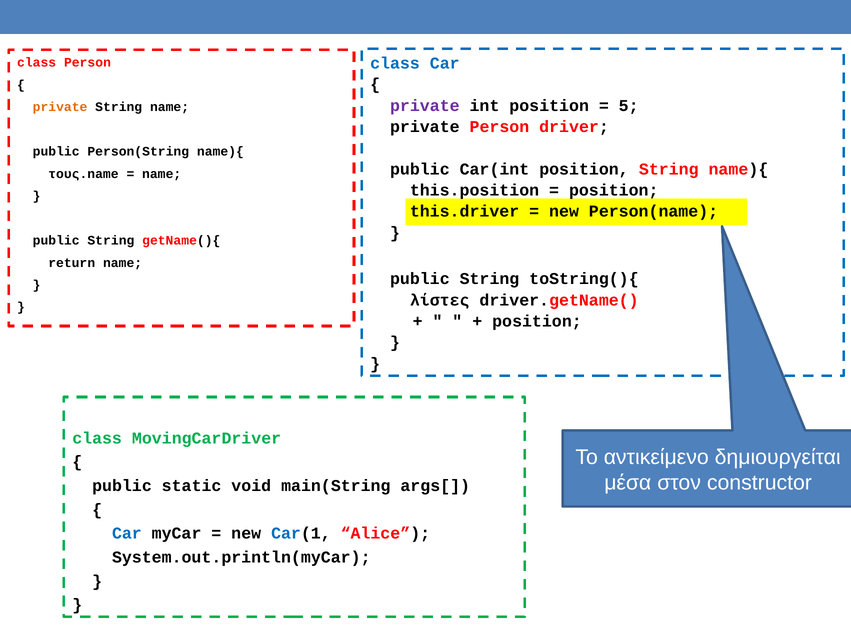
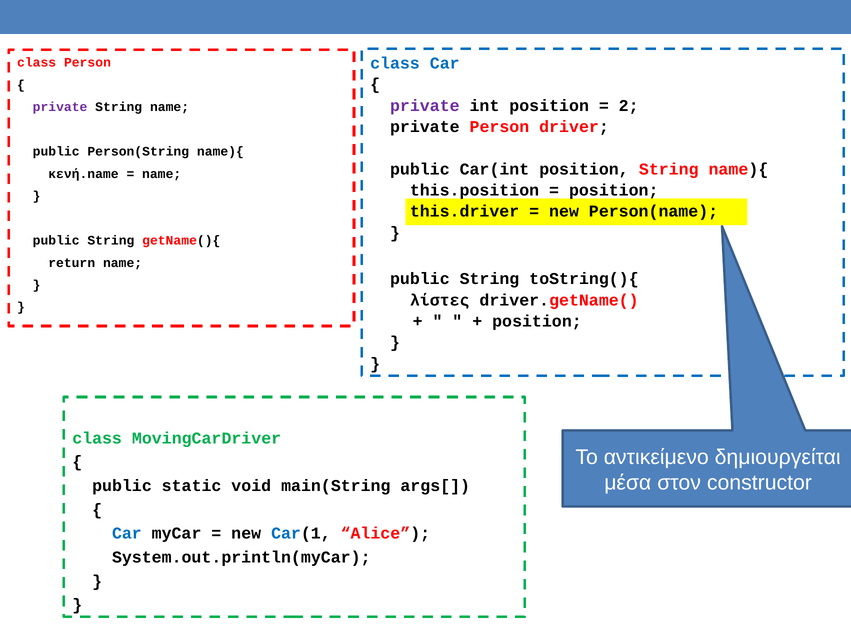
5: 5 -> 2
private at (60, 107) colour: orange -> purple
τους.name: τους.name -> κενή.name
